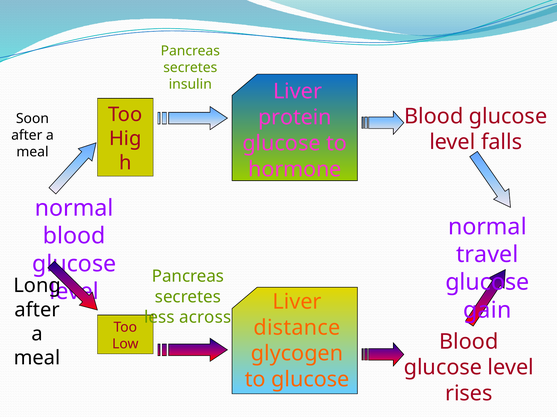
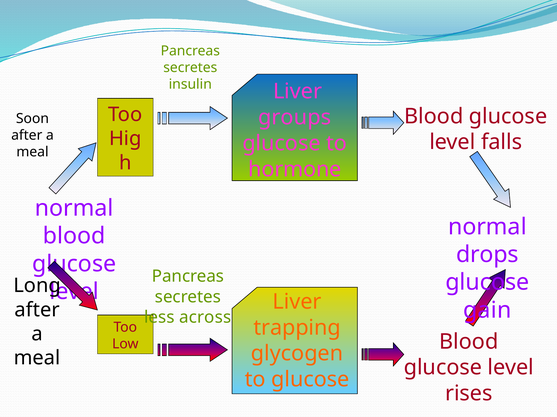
protein: protein -> groups
travel: travel -> drops
distance: distance -> trapping
